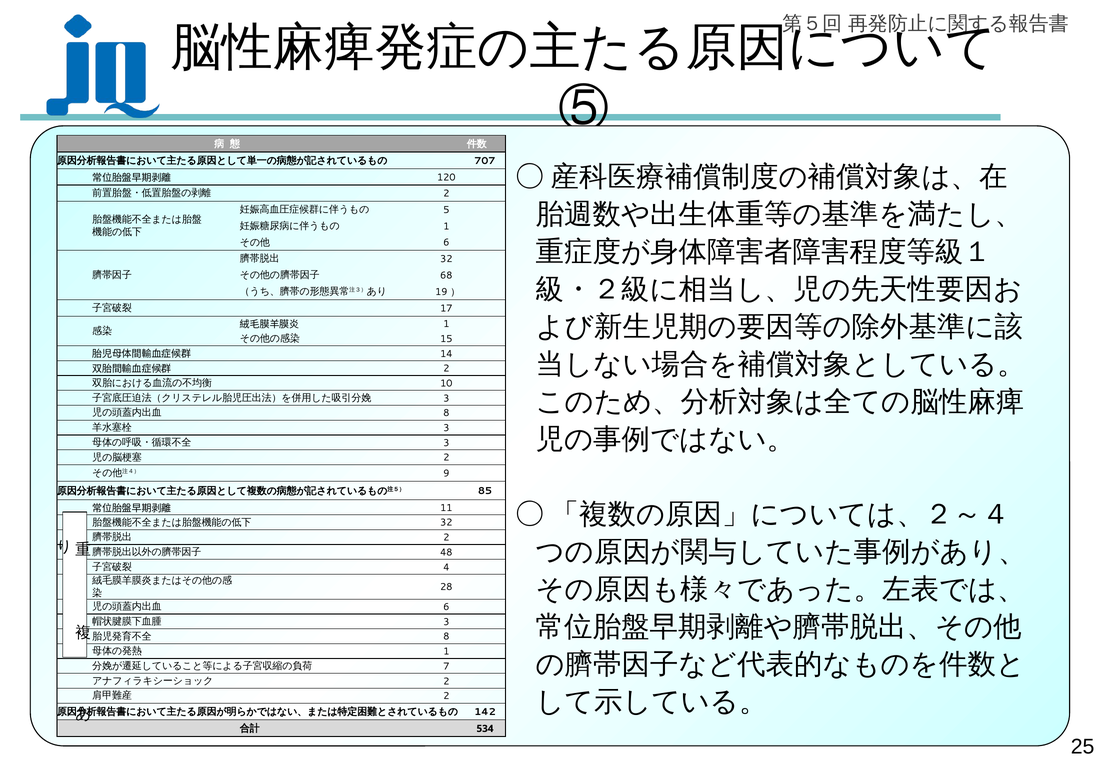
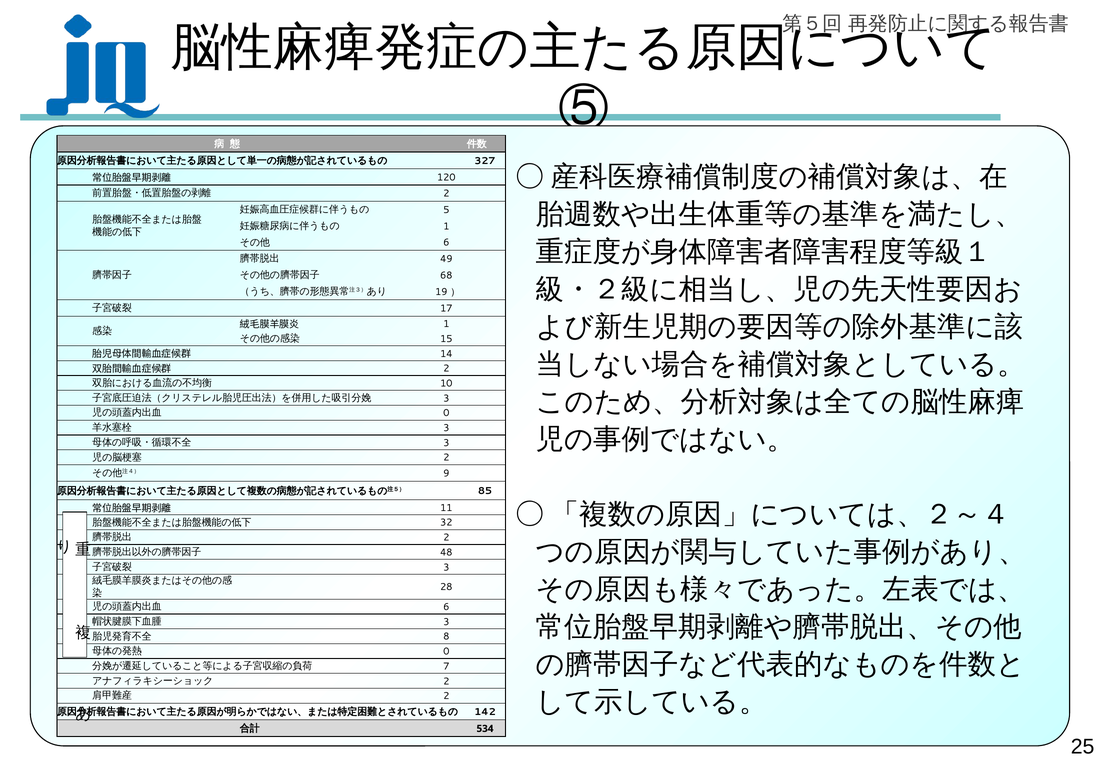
707: 707 -> 327
32 at (446, 259): 32 -> 49
8 at (446, 413): 8 -> 0
4 at (446, 568): 4 -> 3
1 at (446, 652): 1 -> 0
